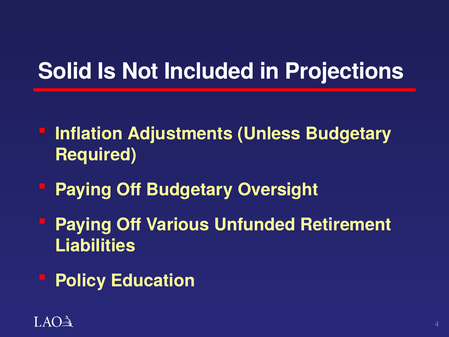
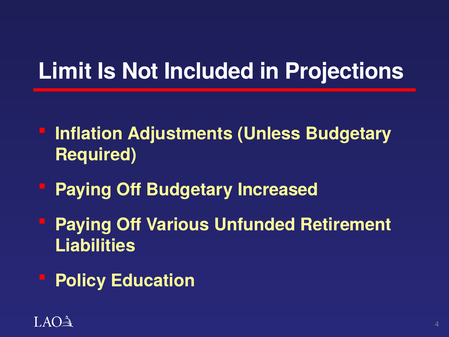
Solid: Solid -> Limit
Oversight: Oversight -> Increased
